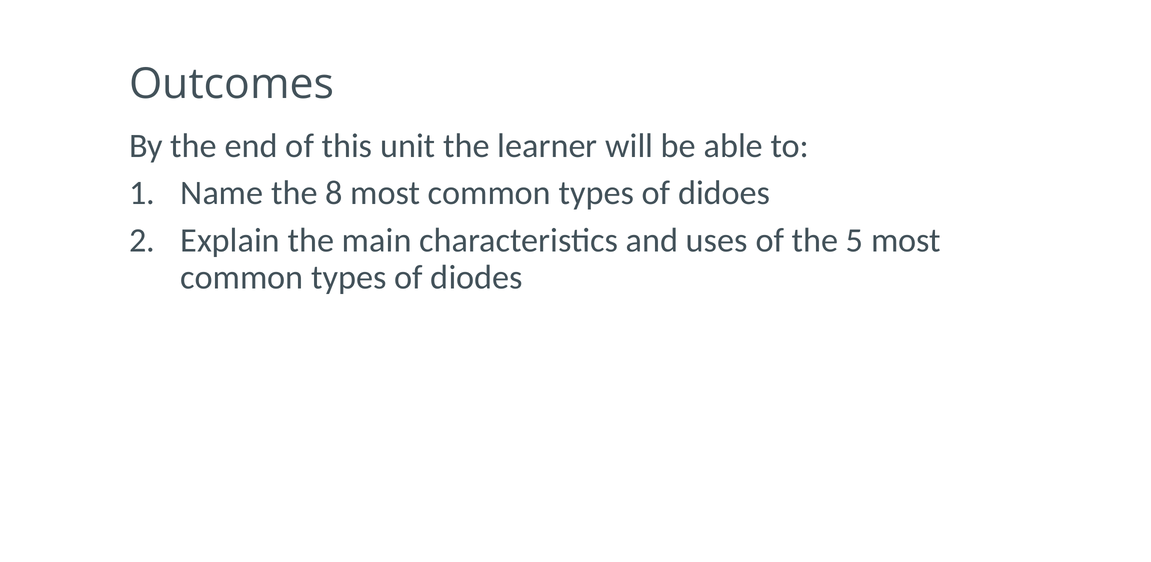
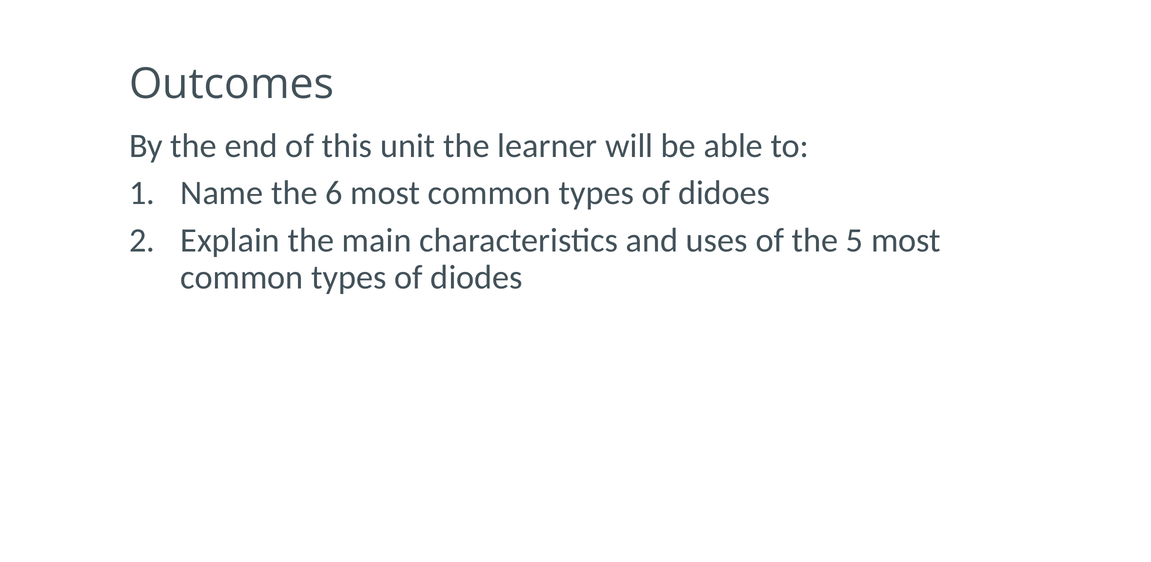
8: 8 -> 6
